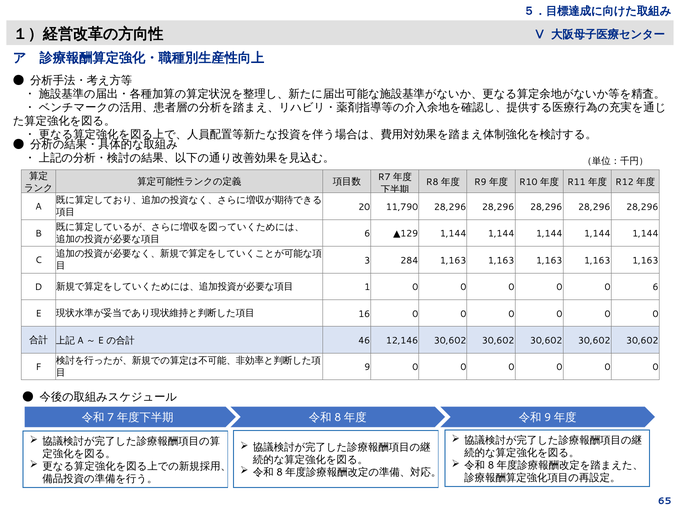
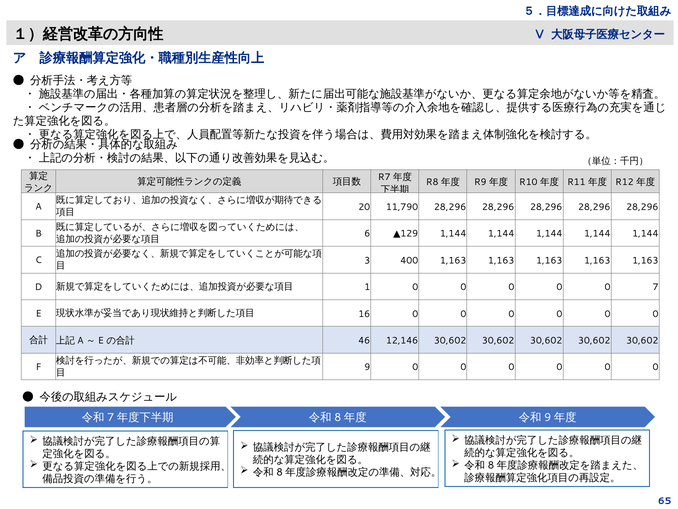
284: 284 -> 400
0 6: 6 -> 7
